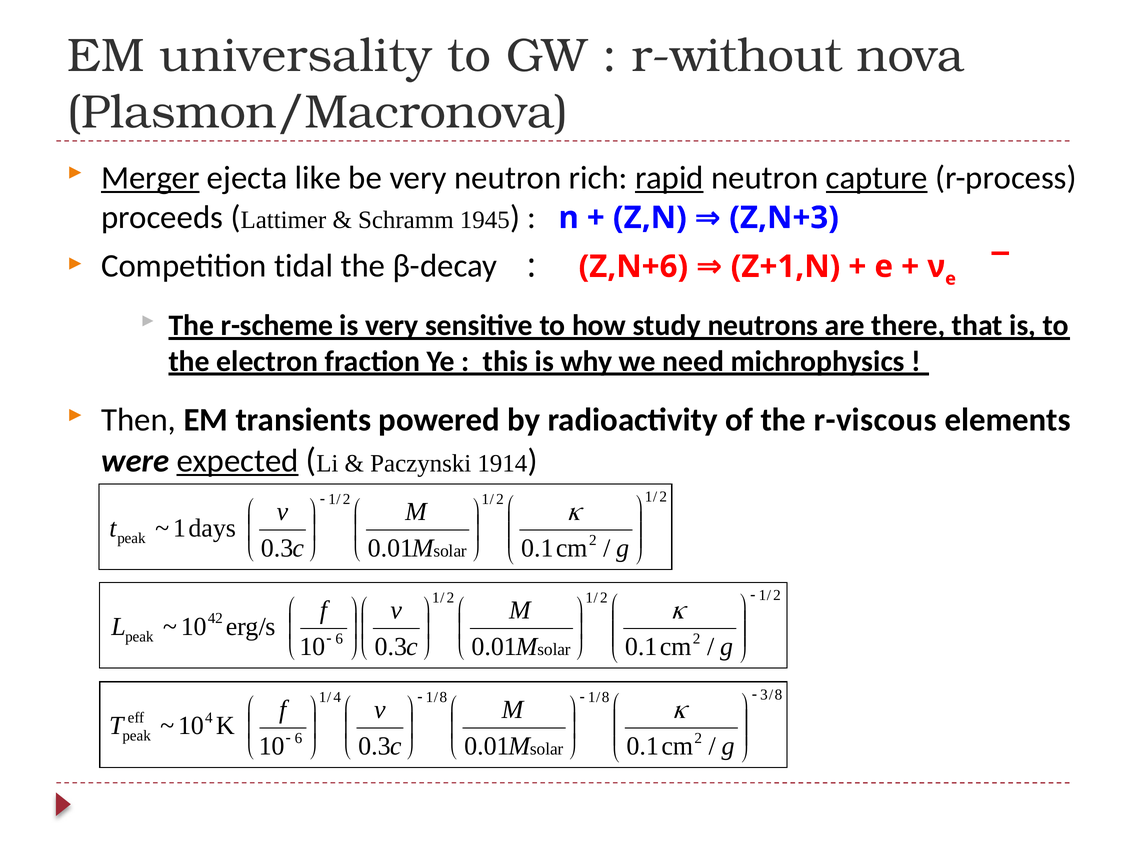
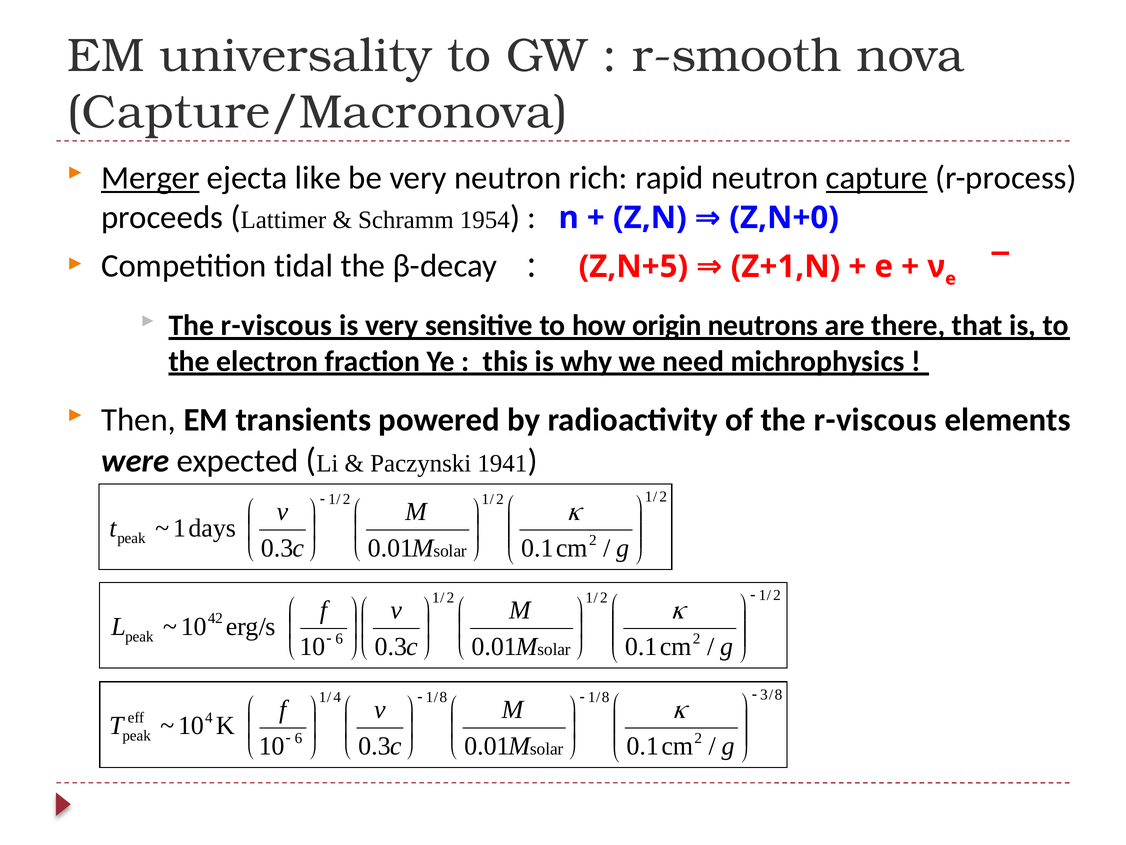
r-without: r-without -> r-smooth
Plasmon/Macronova: Plasmon/Macronova -> Capture/Macronova
rapid underline: present -> none
1945: 1945 -> 1954
Z,N+3: Z,N+3 -> Z,N+0
Z,N+6: Z,N+6 -> Z,N+5
r-scheme at (277, 325): r-scheme -> r-viscous
study: study -> origin
expected underline: present -> none
1914: 1914 -> 1941
